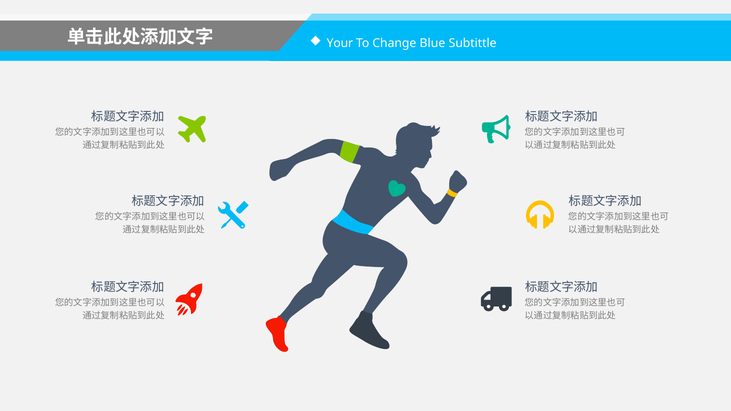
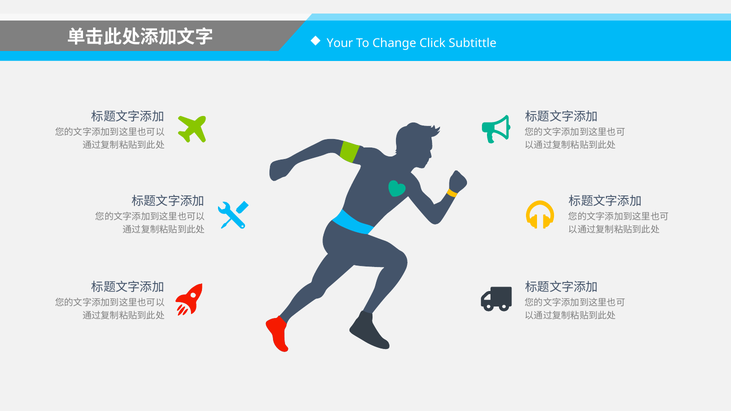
Blue: Blue -> Click
